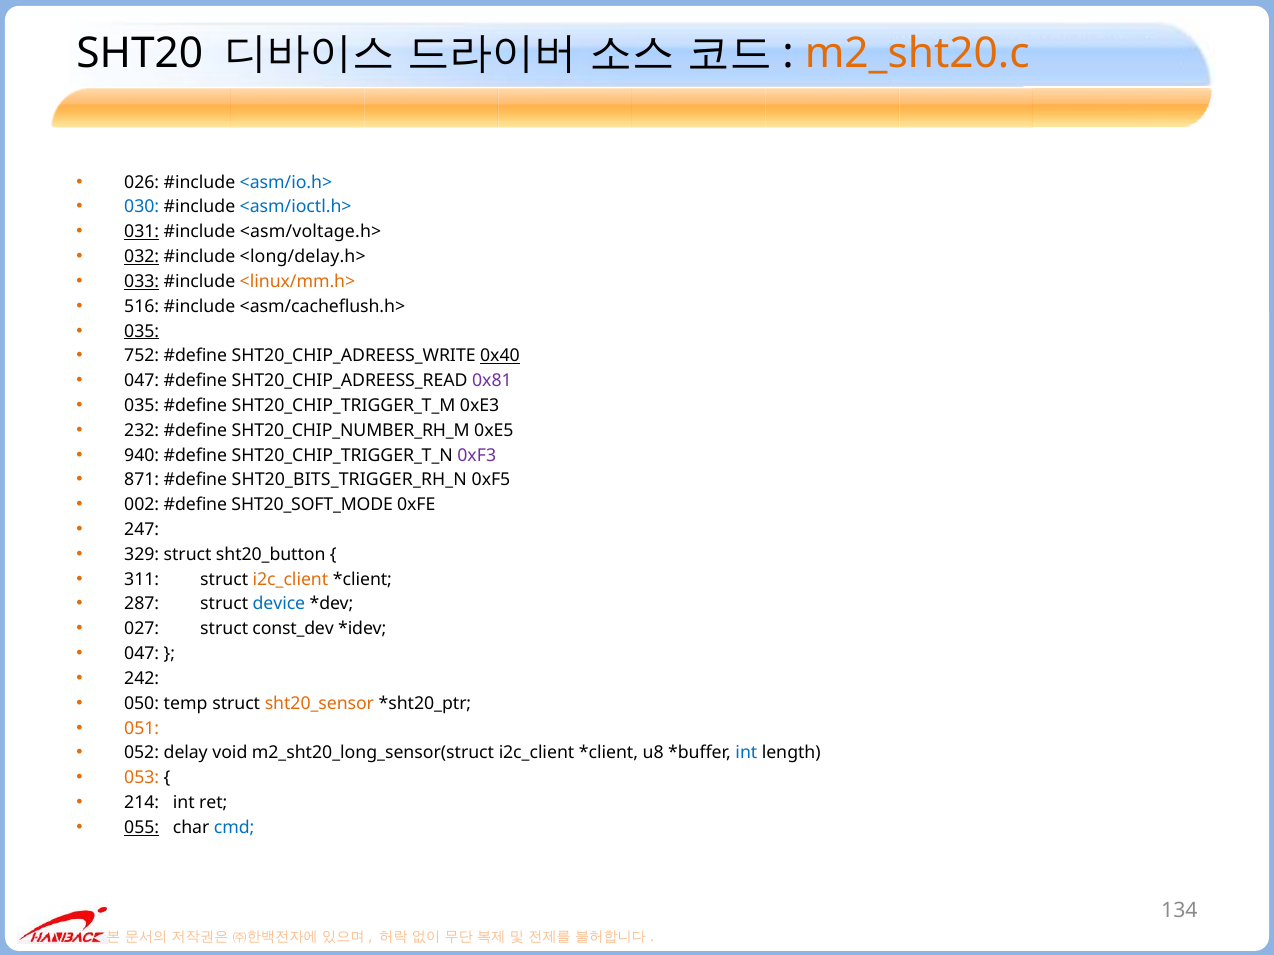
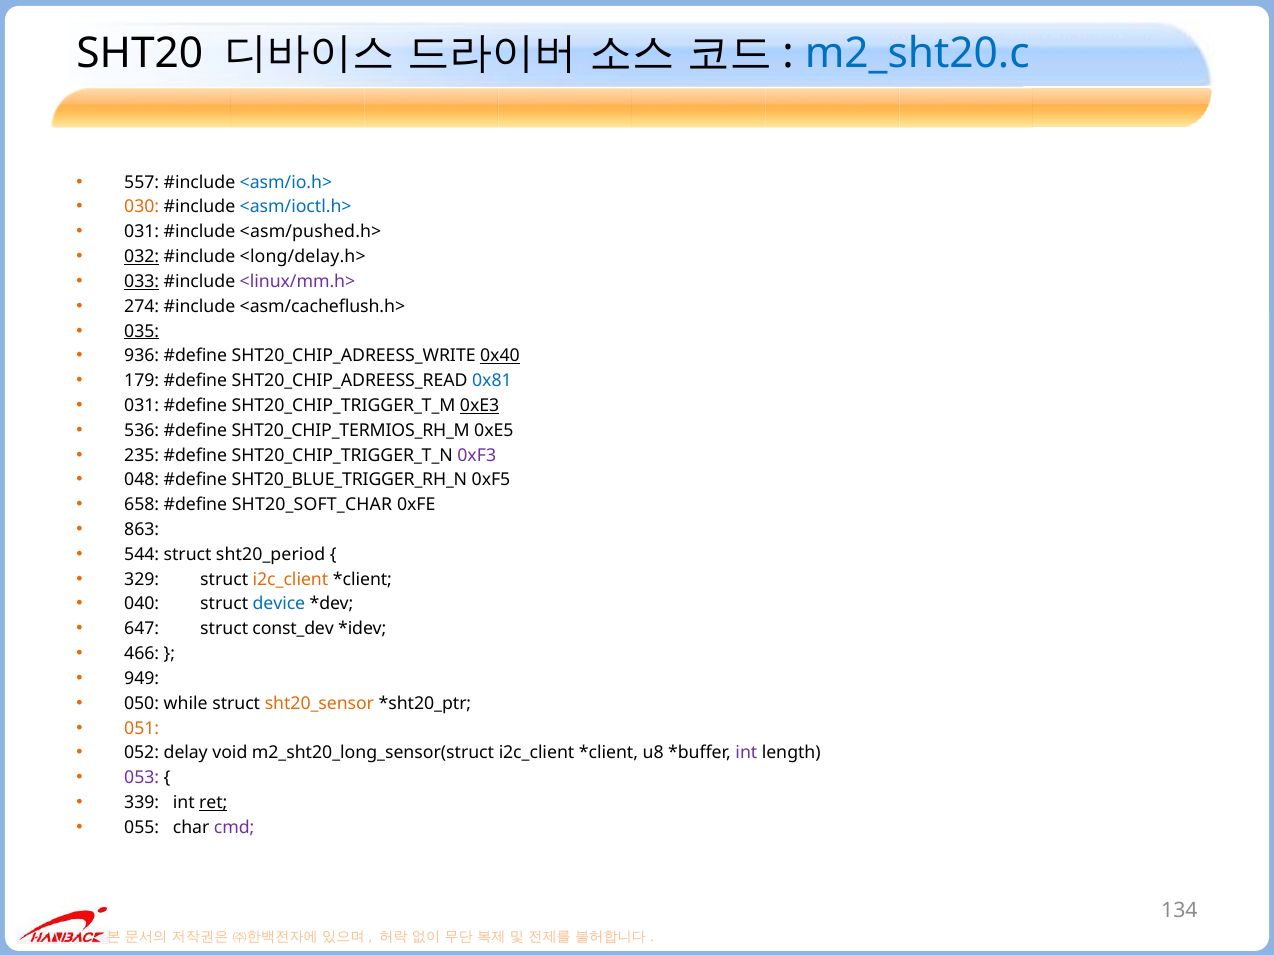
m2_sht20.c colour: orange -> blue
026: 026 -> 557
030 colour: blue -> orange
031 at (142, 232) underline: present -> none
<asm/voltage.h>: <asm/voltage.h> -> <asm/pushed.h>
<linux/mm.h> colour: orange -> purple
516: 516 -> 274
752: 752 -> 936
047 at (142, 381): 047 -> 179
0x81 colour: purple -> blue
035 at (142, 406): 035 -> 031
0xE3 underline: none -> present
232: 232 -> 536
SHT20_CHIP_NUMBER_RH_M: SHT20_CHIP_NUMBER_RH_M -> SHT20_CHIP_TERMIOS_RH_M
940: 940 -> 235
871: 871 -> 048
SHT20_BITS_TRIGGER_RH_N: SHT20_BITS_TRIGGER_RH_N -> SHT20_BLUE_TRIGGER_RH_N
002: 002 -> 658
SHT20_SOFT_MODE: SHT20_SOFT_MODE -> SHT20_SOFT_CHAR
247: 247 -> 863
329: 329 -> 544
sht20_button: sht20_button -> sht20_period
311: 311 -> 329
287: 287 -> 040
027: 027 -> 647
047 at (142, 654): 047 -> 466
242: 242 -> 949
temp: temp -> while
int at (746, 753) colour: blue -> purple
053 colour: orange -> purple
214: 214 -> 339
ret underline: none -> present
055 underline: present -> none
cmd colour: blue -> purple
